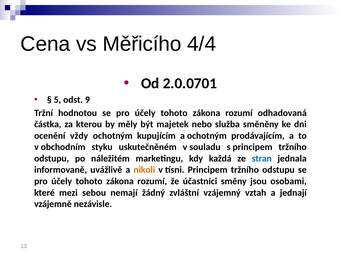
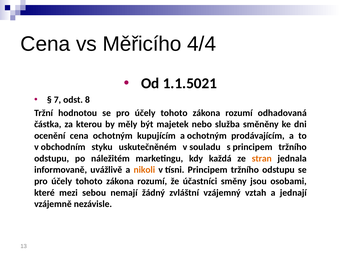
2.0.0701: 2.0.0701 -> 1.1.5021
5: 5 -> 7
9: 9 -> 8
ocenění vždy: vždy -> cena
stran colour: blue -> orange
